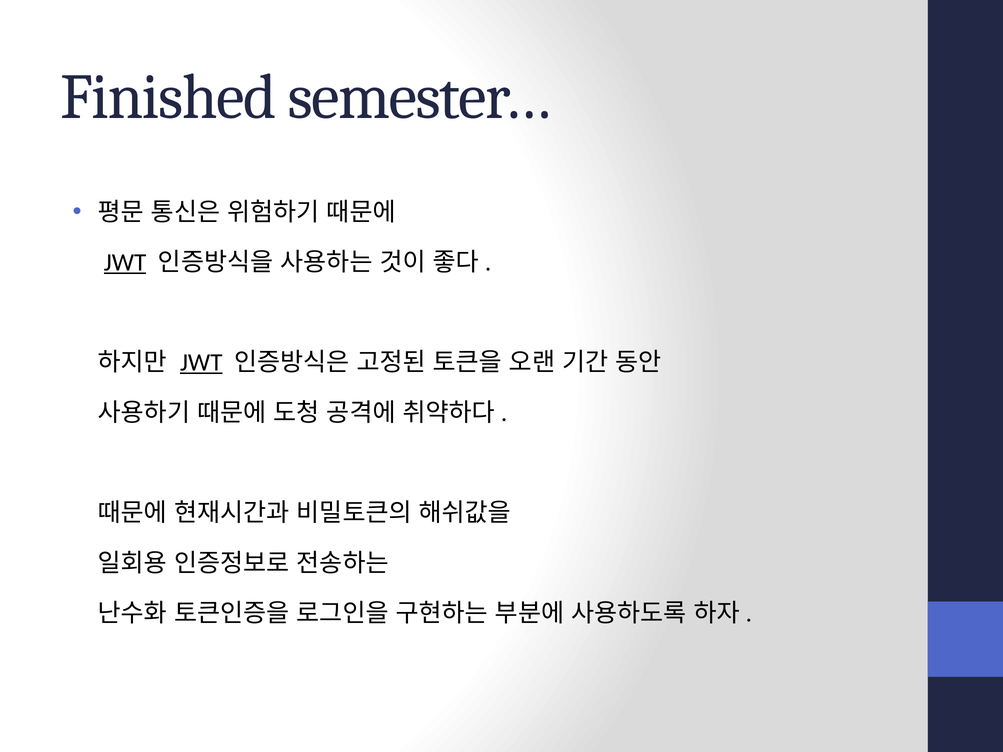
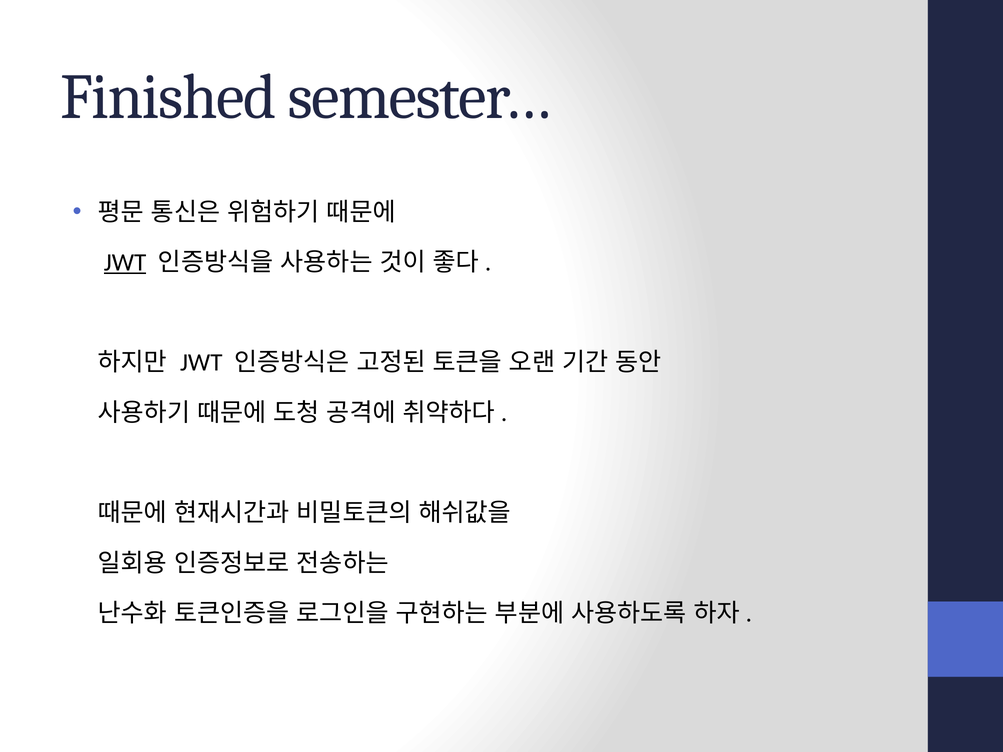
JWT at (201, 363) underline: present -> none
